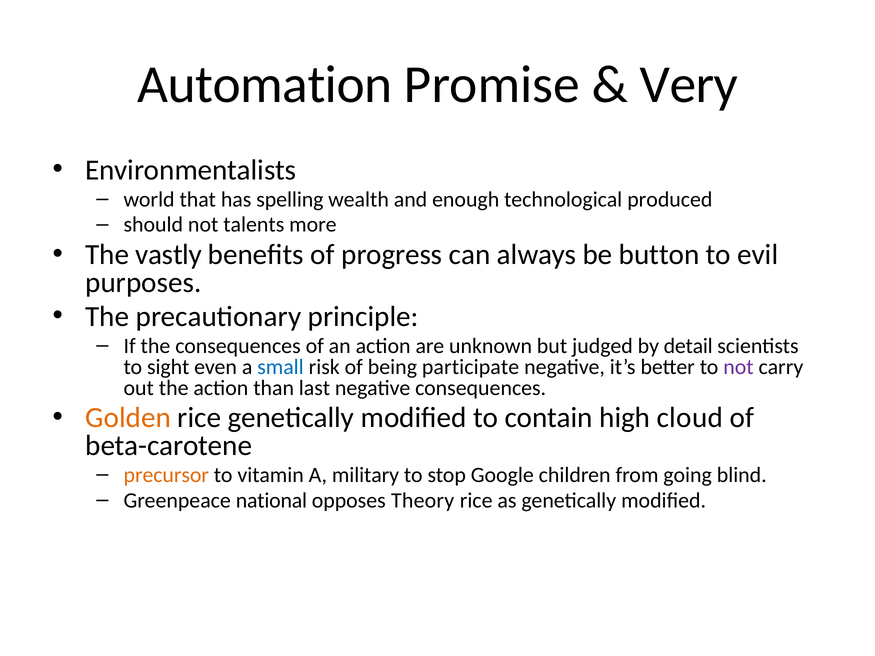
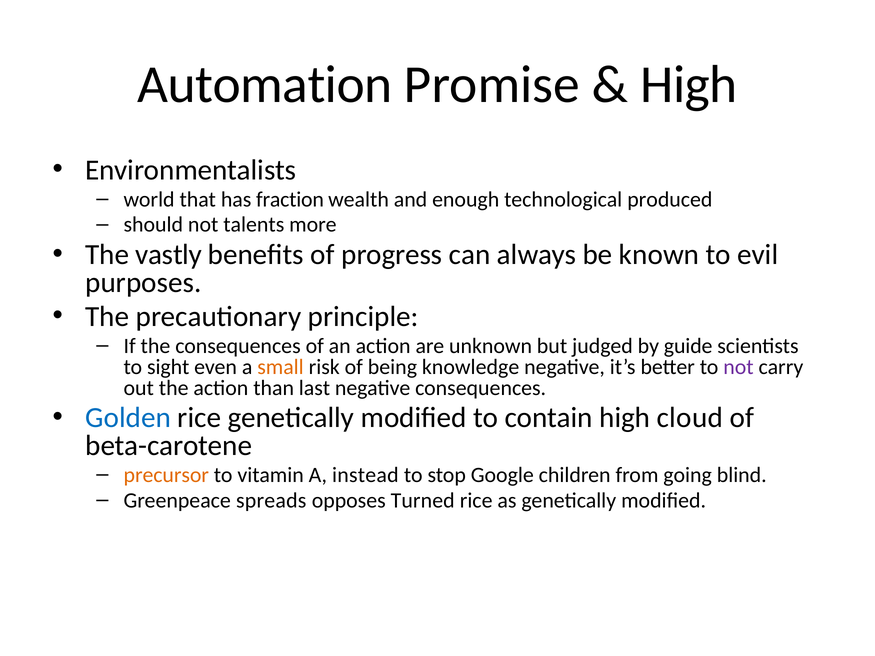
Very at (689, 85): Very -> High
spelling: spelling -> fraction
button: button -> known
detail: detail -> guide
small colour: blue -> orange
participate: participate -> knowledge
Golden colour: orange -> blue
military: military -> instead
national: national -> spreads
Theory: Theory -> Turned
